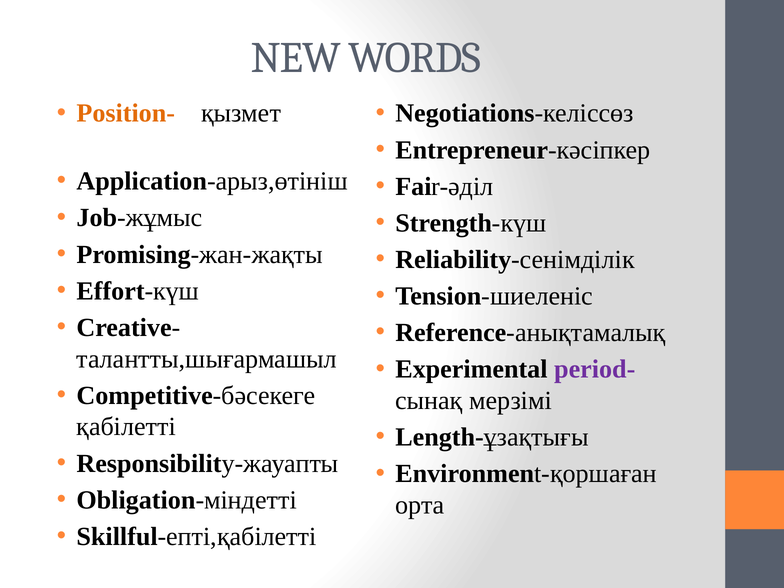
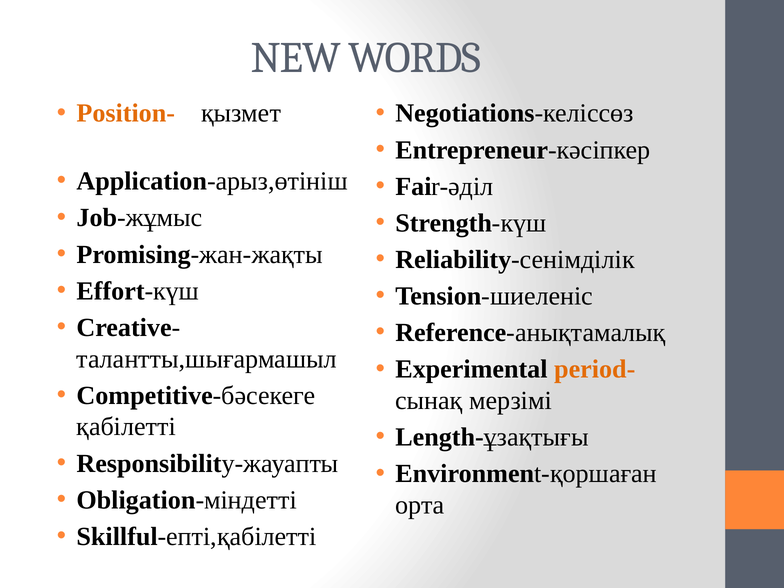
period- colour: purple -> orange
